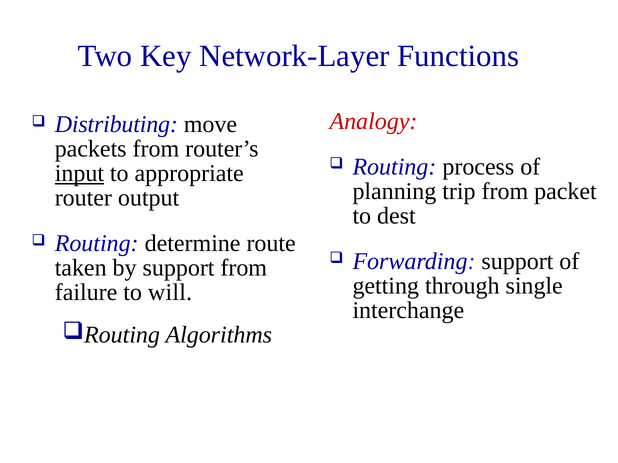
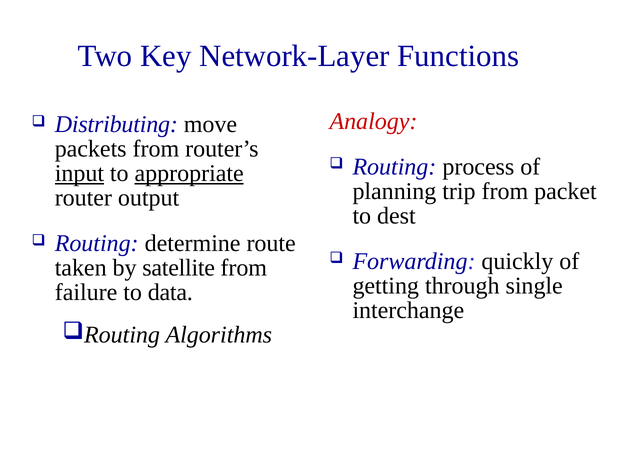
appropriate underline: none -> present
Forwarding support: support -> quickly
by support: support -> satellite
will: will -> data
